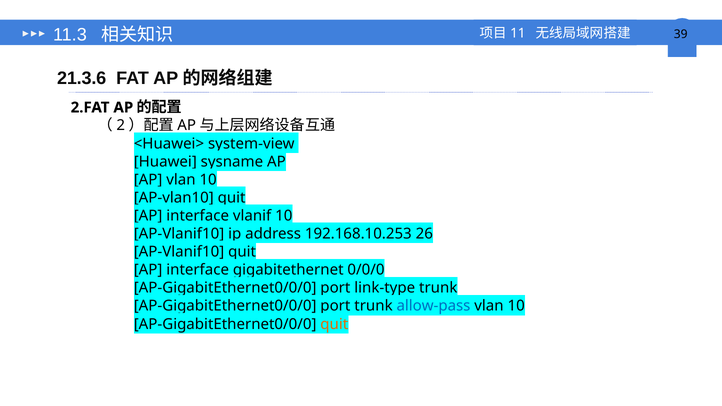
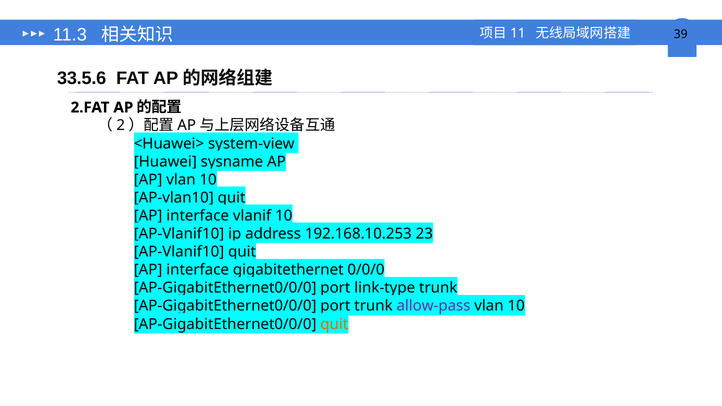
21.3.6: 21.3.6 -> 33.5.6
26: 26 -> 23
allow-pass colour: blue -> purple
